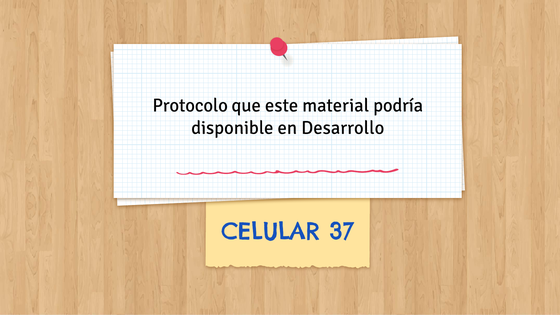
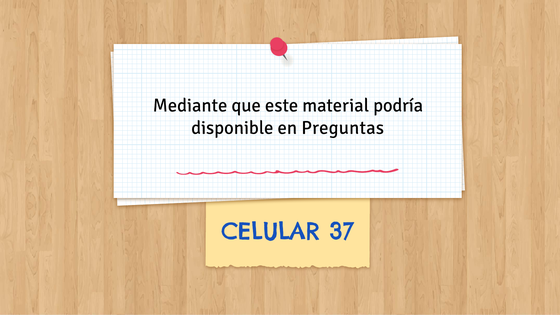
Protocolo: Protocolo -> Mediante
Desarrollo: Desarrollo -> Preguntas
